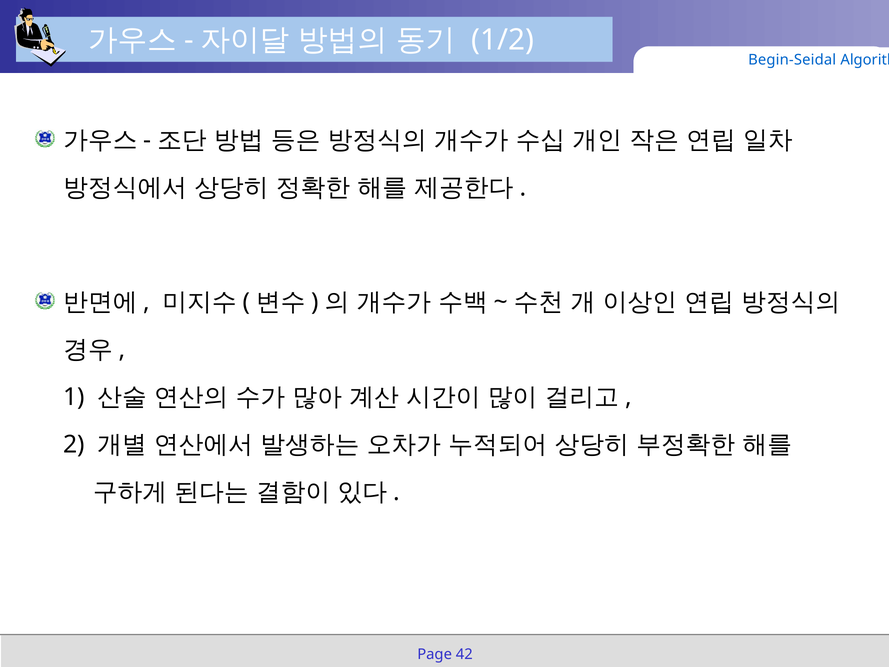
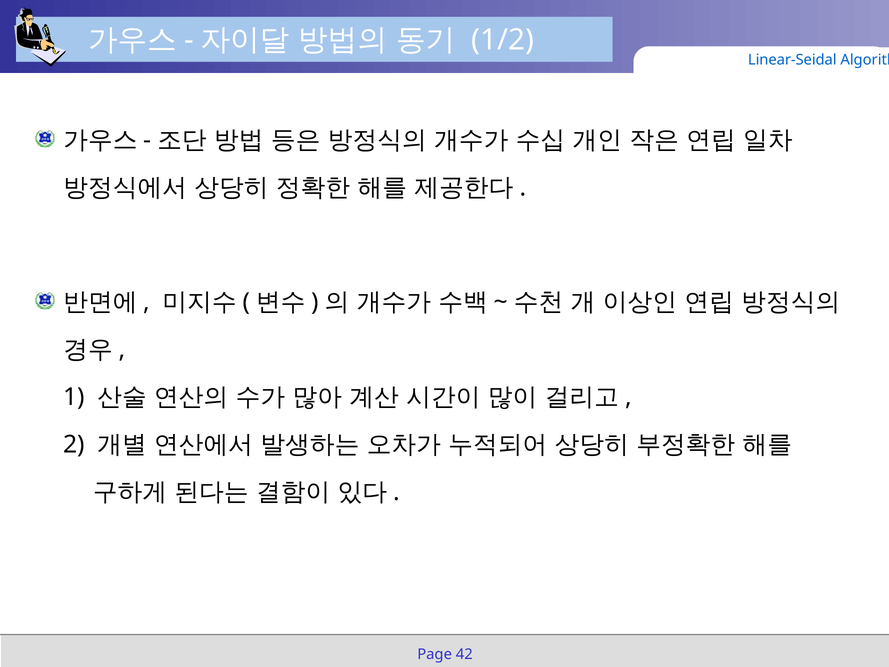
Begin-Seidal: Begin-Seidal -> Linear-Seidal
